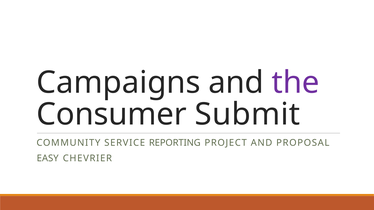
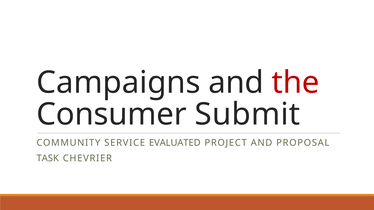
the colour: purple -> red
REPORTING: REPORTING -> EVALUATED
EASY: EASY -> TASK
